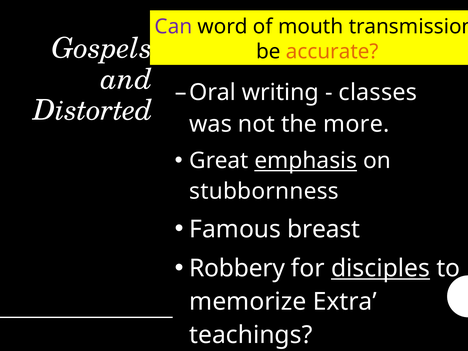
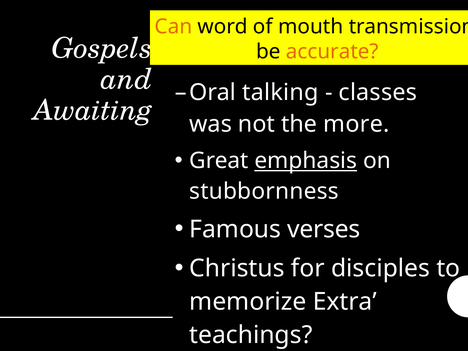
Can colour: purple -> orange
writing: writing -> talking
Distorted: Distorted -> Awaiting
breast: breast -> verses
Robbery: Robbery -> Christus
disciples underline: present -> none
